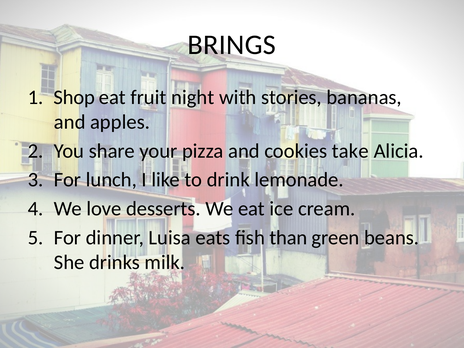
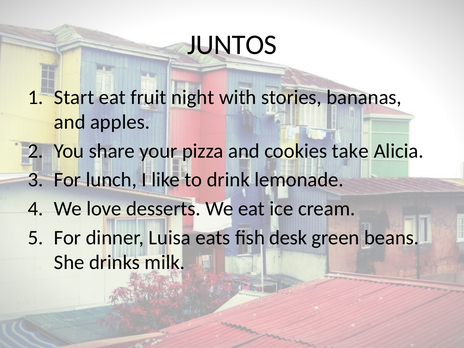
BRINGS: BRINGS -> JUNTOS
Shop: Shop -> Start
than: than -> desk
